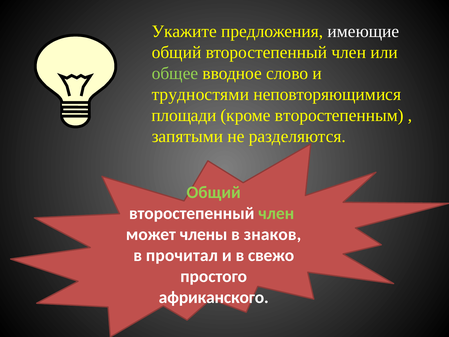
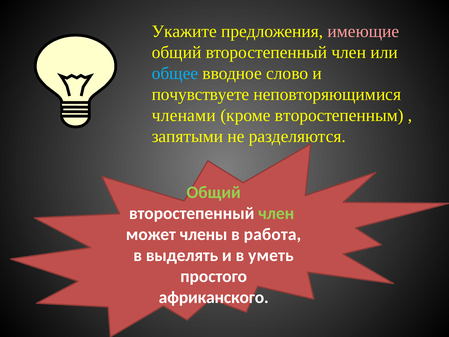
имеющие colour: white -> pink
общее colour: light green -> light blue
трудностями: трудностями -> почувствуете
площади: площади -> членами
знаков: знаков -> работа
прочитал: прочитал -> выделять
свежо: свежо -> уметь
